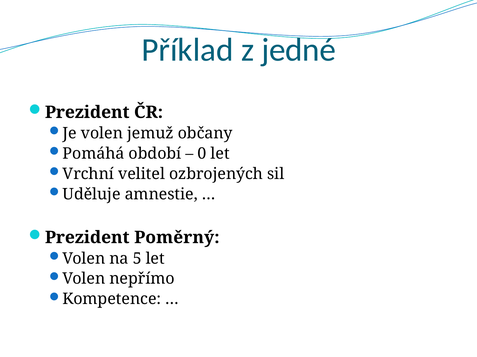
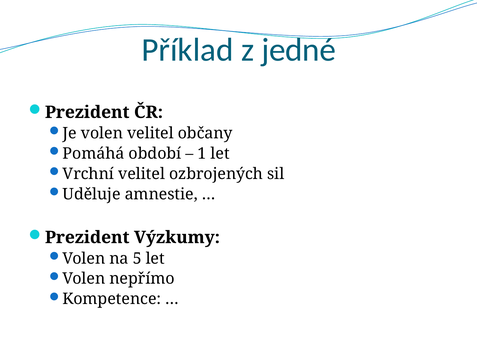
volen jemuž: jemuž -> velitel
0: 0 -> 1
Poměrný: Poměrný -> Výzkumy
